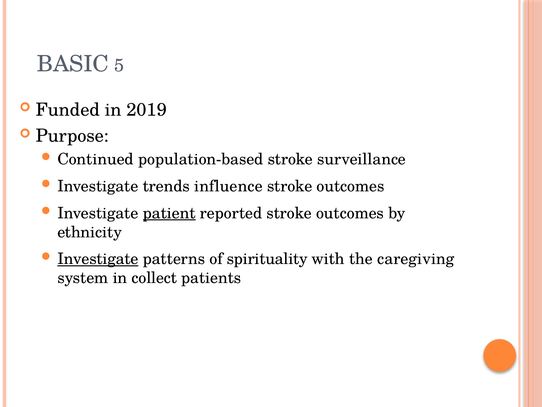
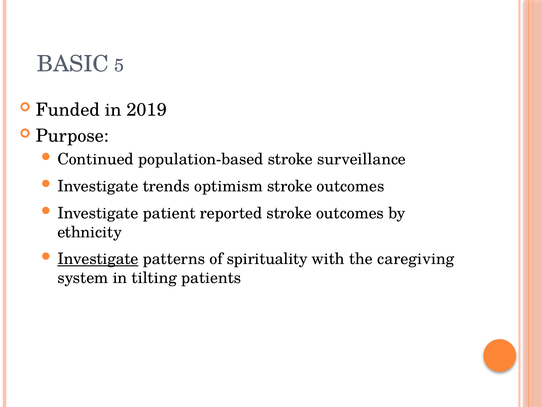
influence: influence -> optimism
patient underline: present -> none
collect: collect -> tilting
